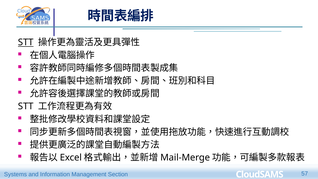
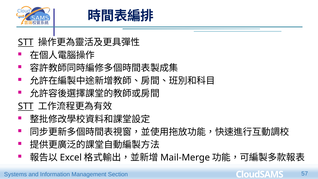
STT at (26, 106) underline: none -> present
